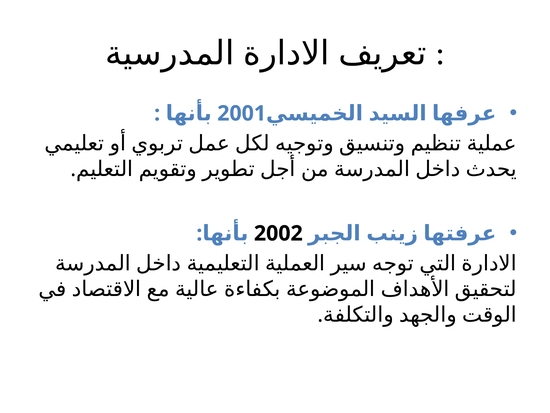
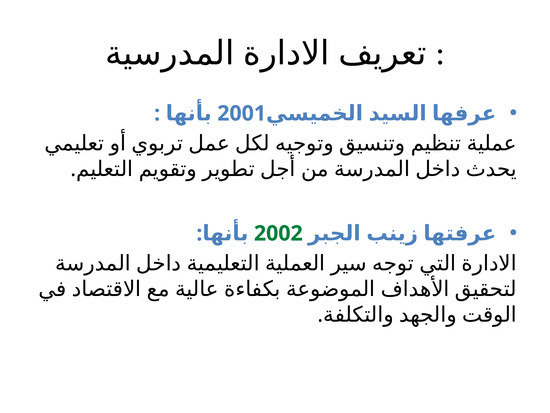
2002 colour: black -> green
